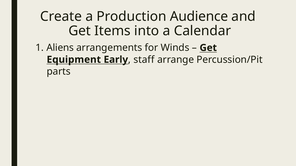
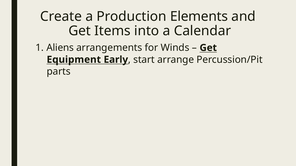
Audience: Audience -> Elements
staff: staff -> start
